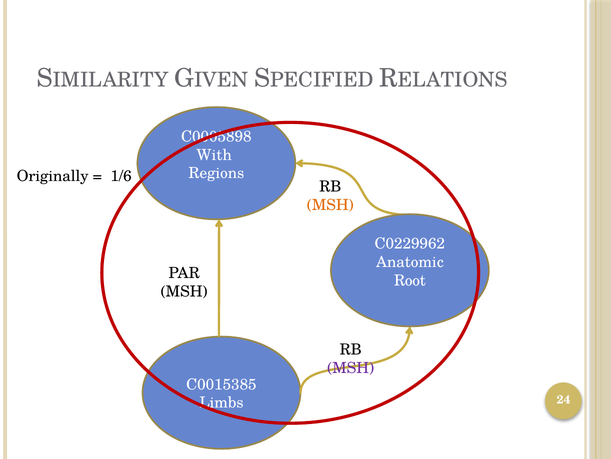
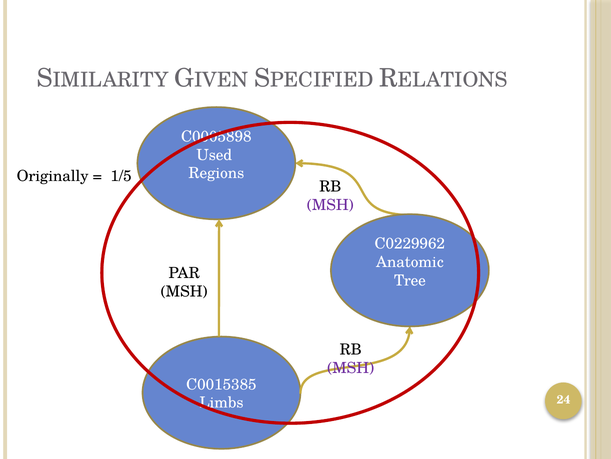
With: With -> Used
1/6: 1/6 -> 1/5
MSH at (330, 205) colour: orange -> purple
Root: Root -> Tree
